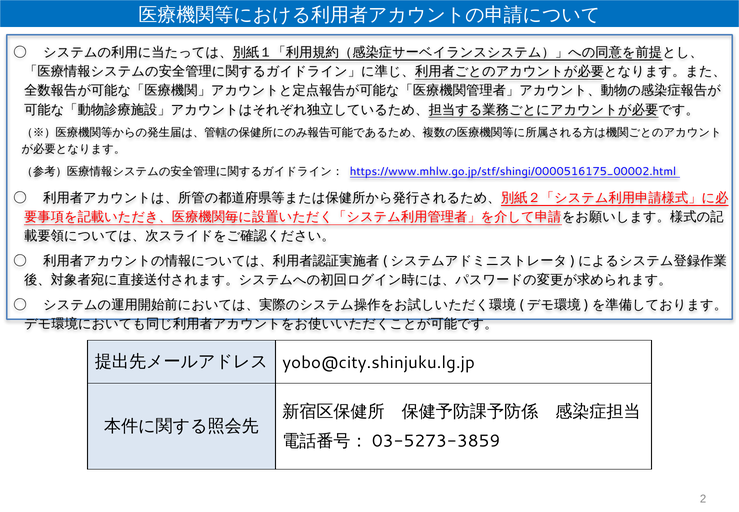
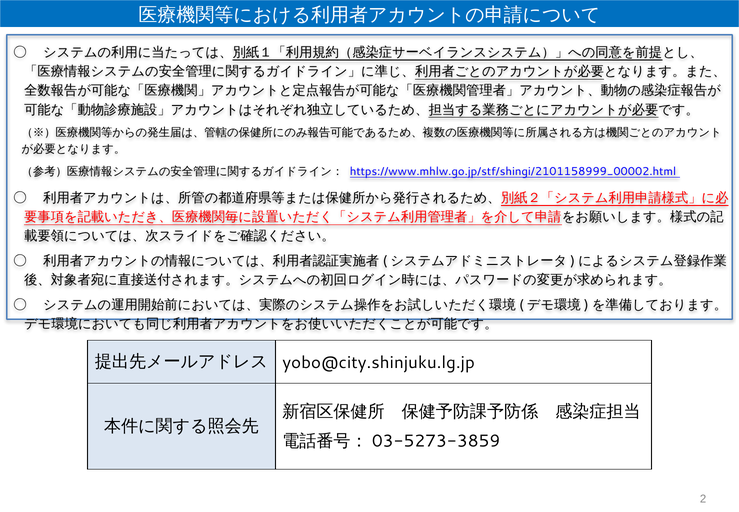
https://www.mhlw.go.jp/stf/shingi/0000516175_00002.html: https://www.mhlw.go.jp/stf/shingi/0000516175_00002.html -> https://www.mhlw.go.jp/stf/shingi/2101158999_00002.html
